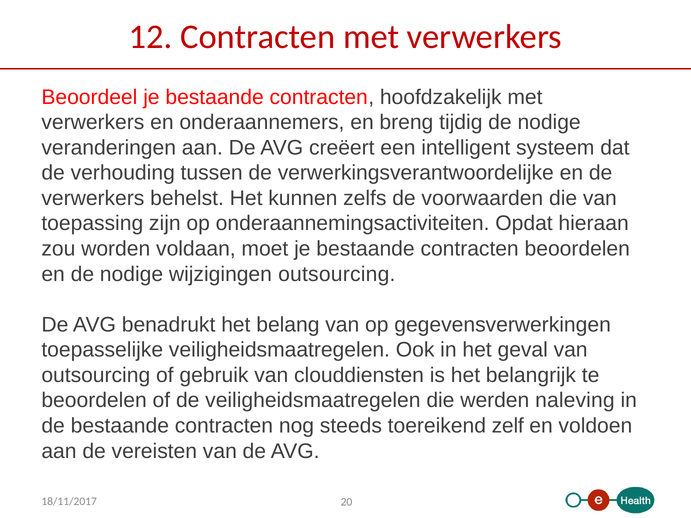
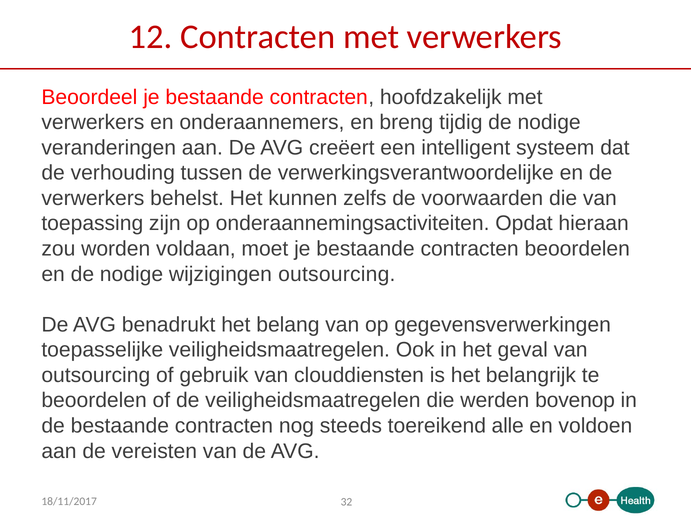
naleving: naleving -> bovenop
zelf: zelf -> alle
20: 20 -> 32
